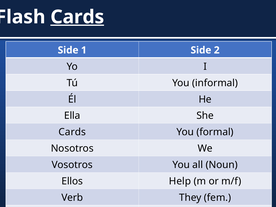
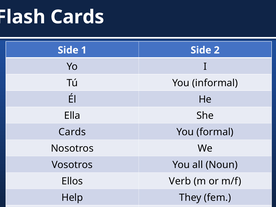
Cards at (77, 17) underline: present -> none
Help: Help -> Verb
Verb: Verb -> Help
